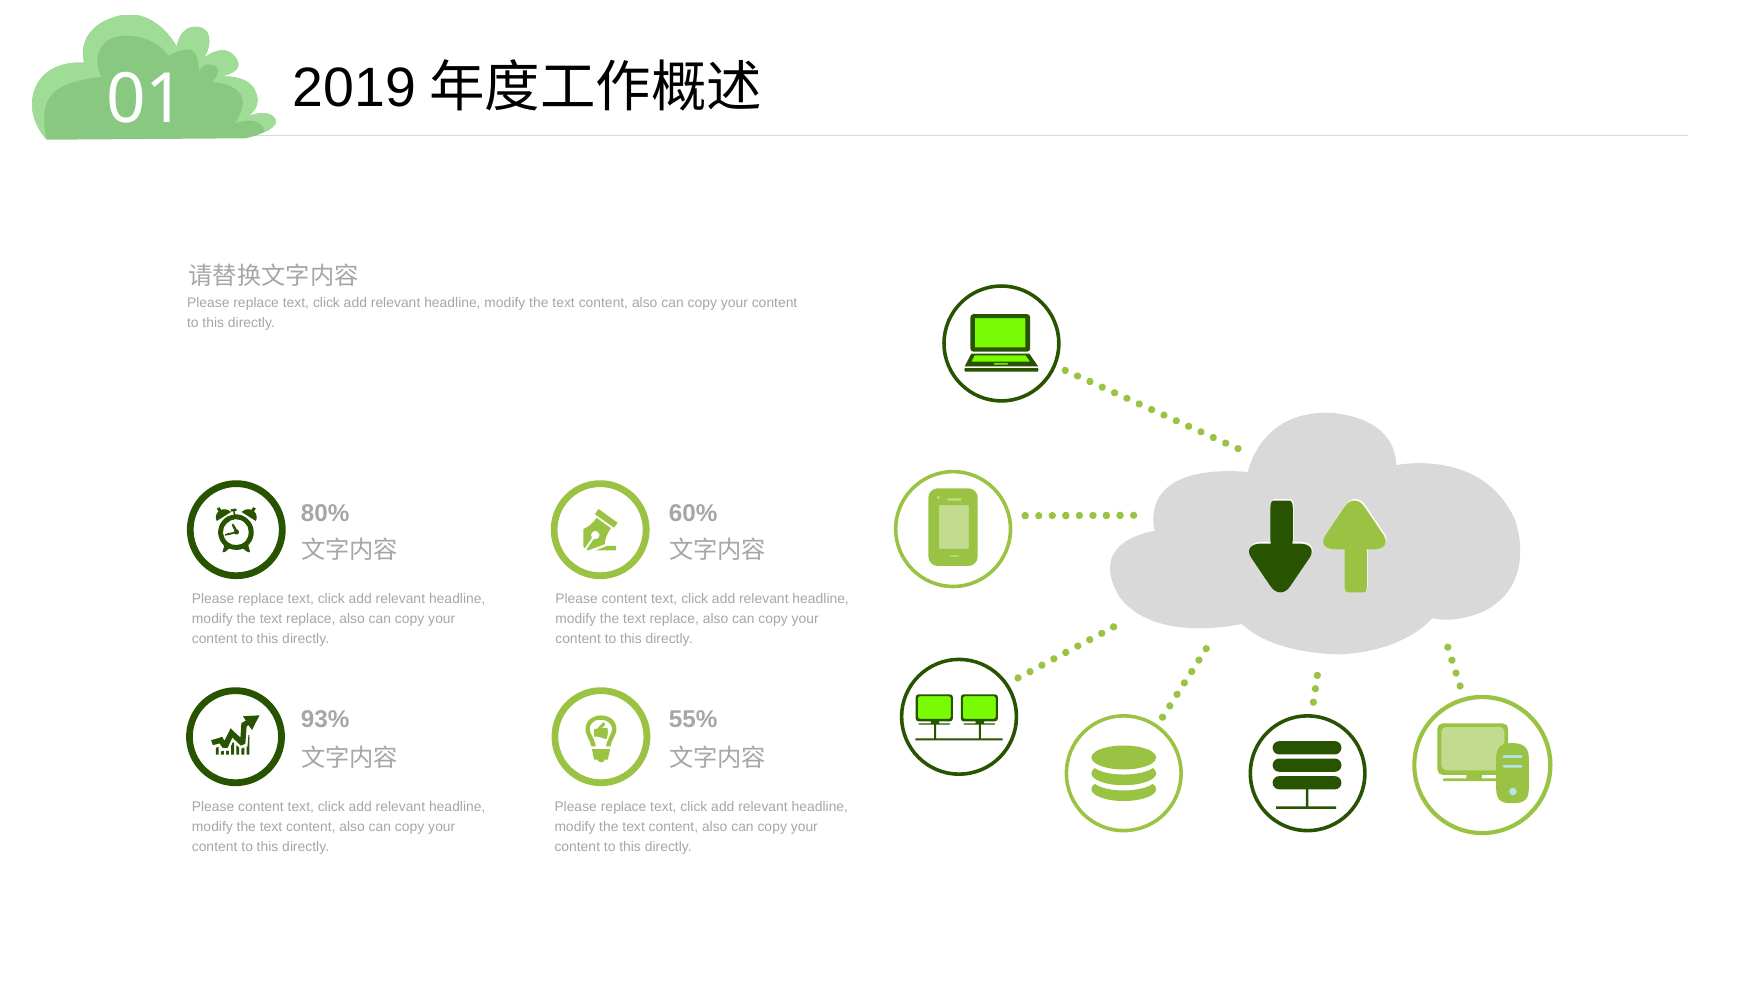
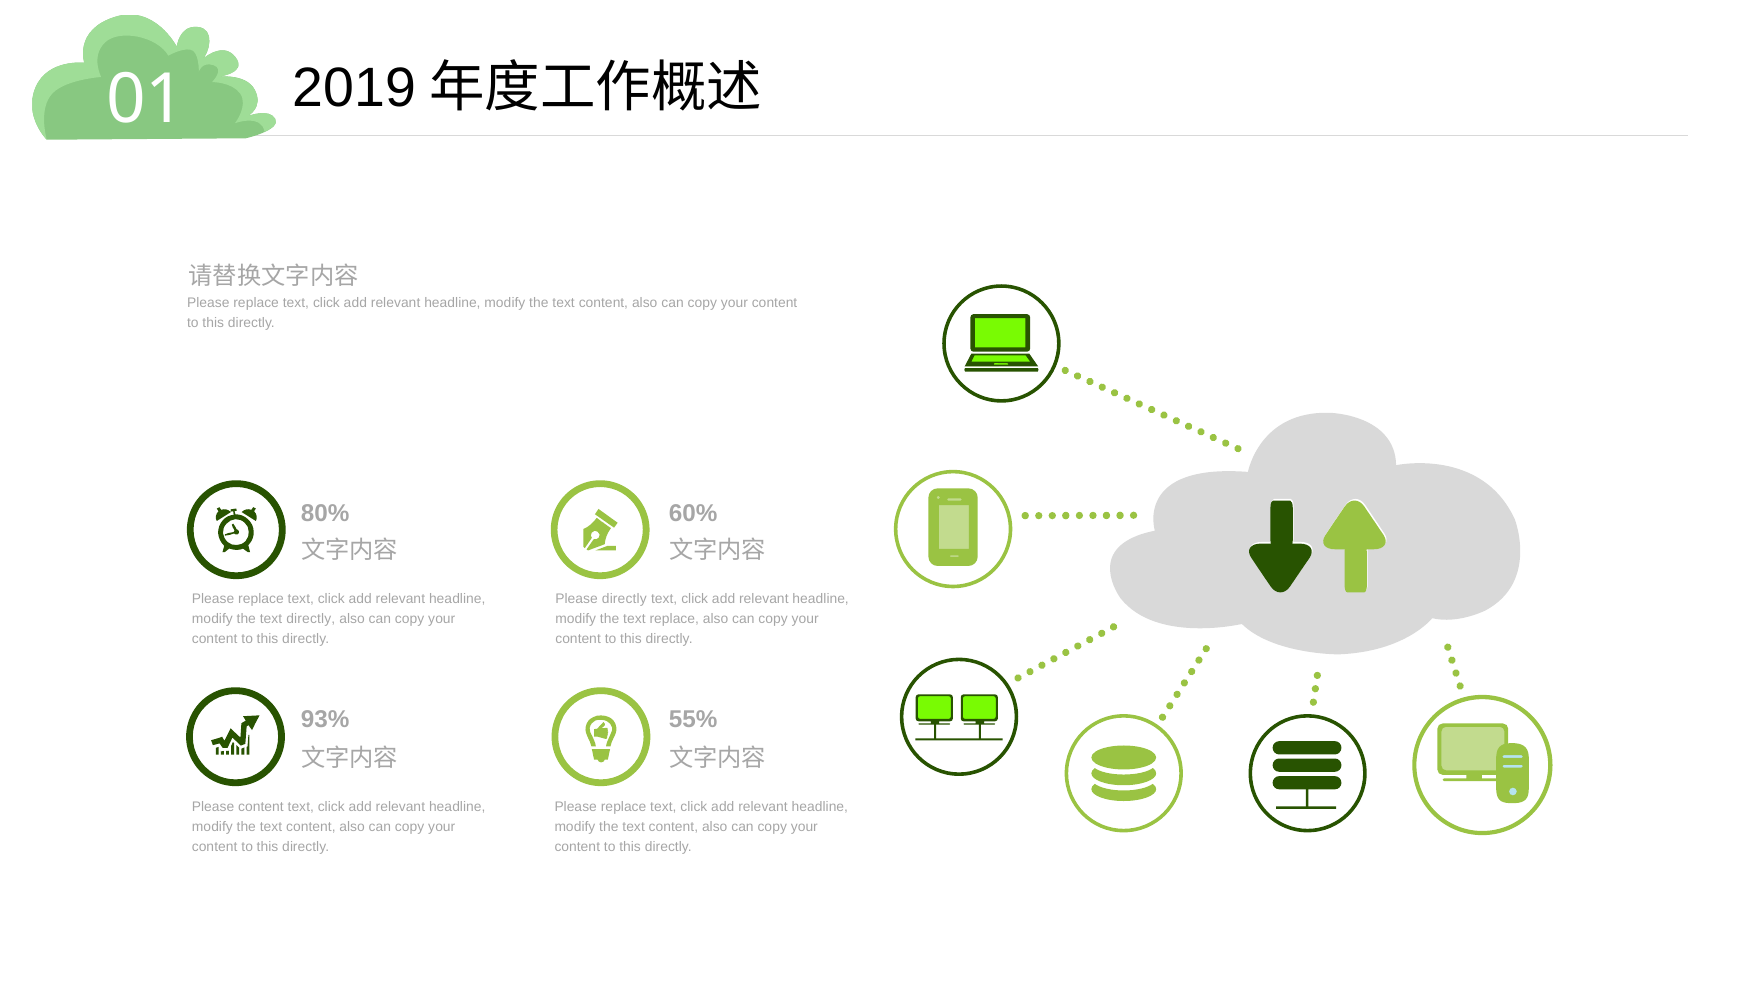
content at (624, 599): content -> directly
replace at (311, 619): replace -> directly
